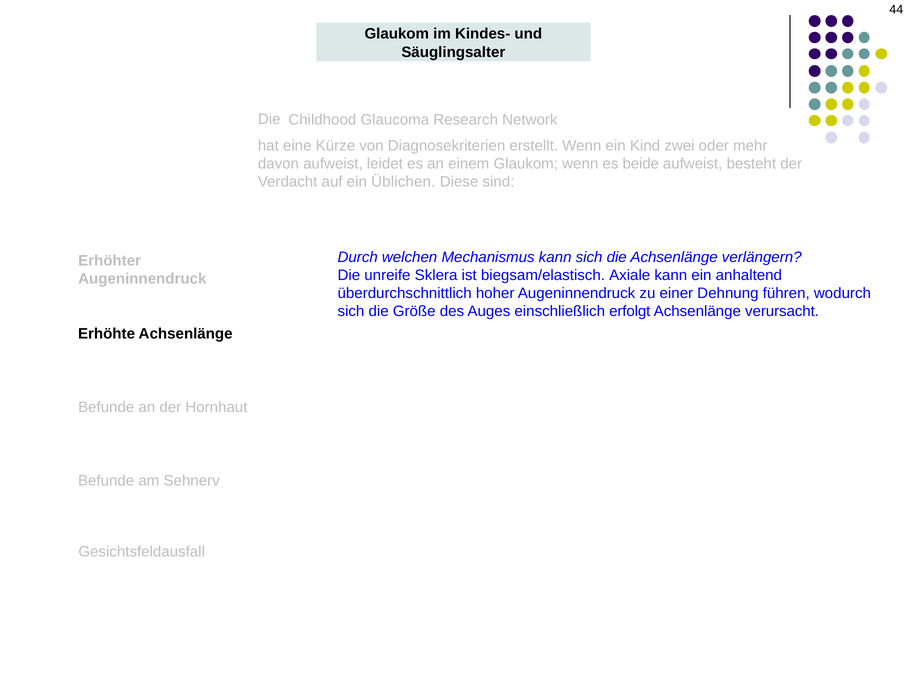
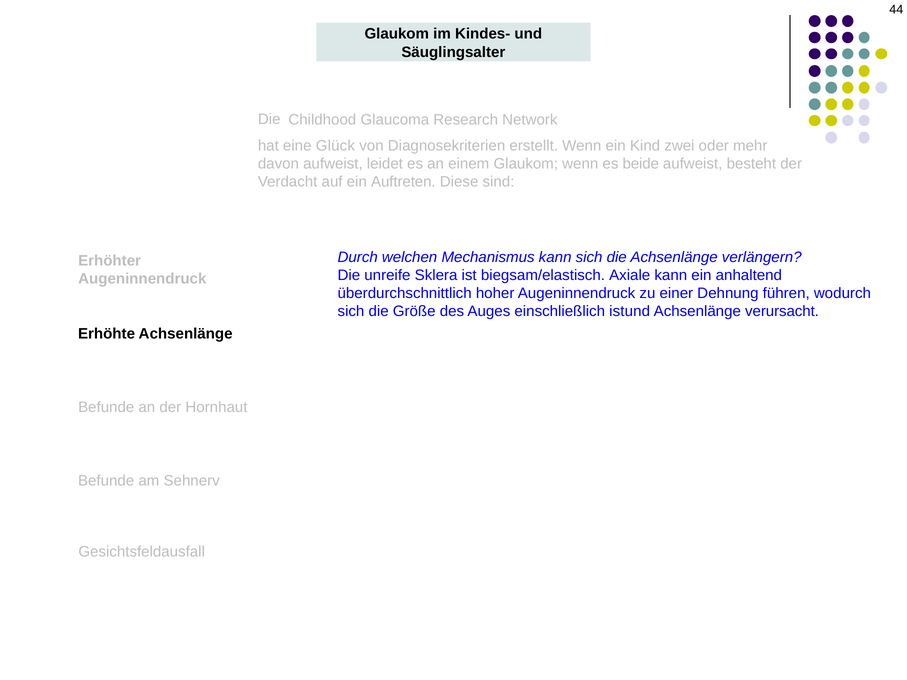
Kürze: Kürze -> Glück
Üblichen: Üblichen -> Auftreten
erfolgt: erfolgt -> istund
